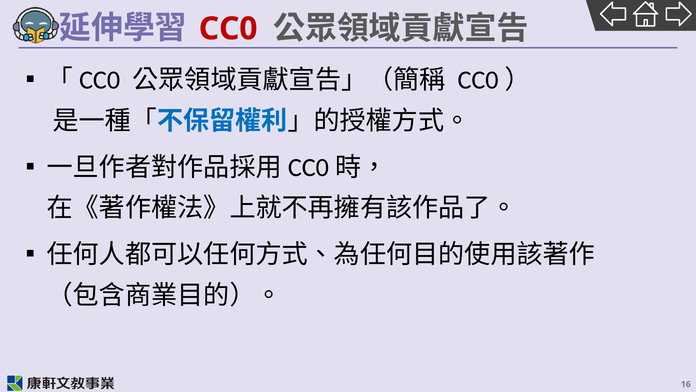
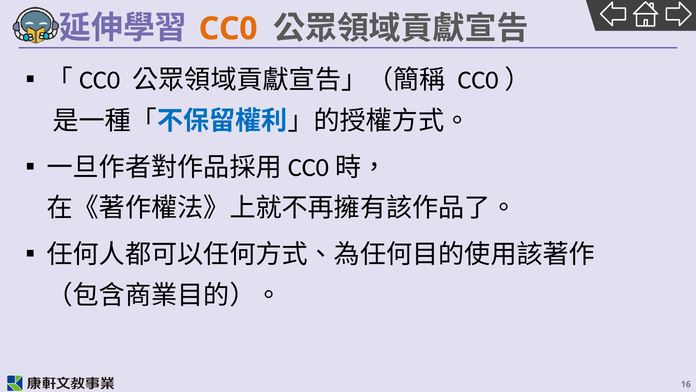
CC0 colour: red -> orange
